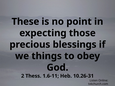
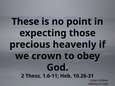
blessings: blessings -> heavenly
things: things -> crown
